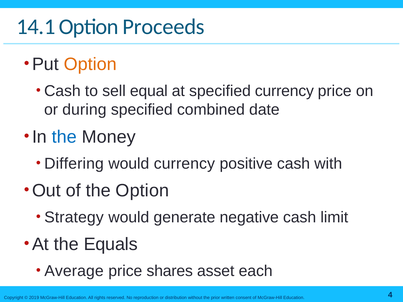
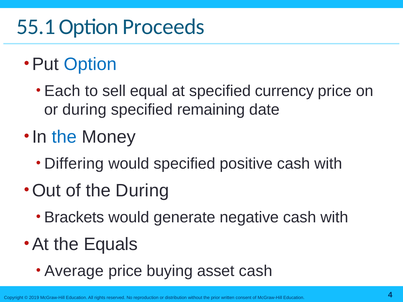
14.1: 14.1 -> 55.1
Option at (90, 64) colour: orange -> blue
Cash at (62, 91): Cash -> Each
combined: combined -> remaining
would currency: currency -> specified
the Option: Option -> During
Strategy: Strategy -> Brackets
negative cash limit: limit -> with
shares: shares -> buying
asset each: each -> cash
